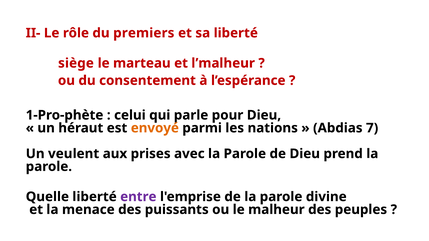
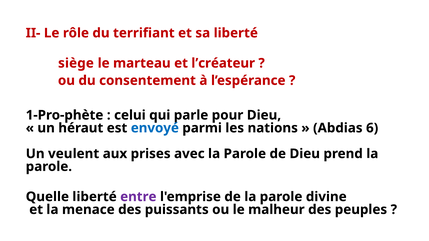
premiers: premiers -> terrifiant
l’malheur: l’malheur -> l’créateur
envoyé colour: orange -> blue
7: 7 -> 6
